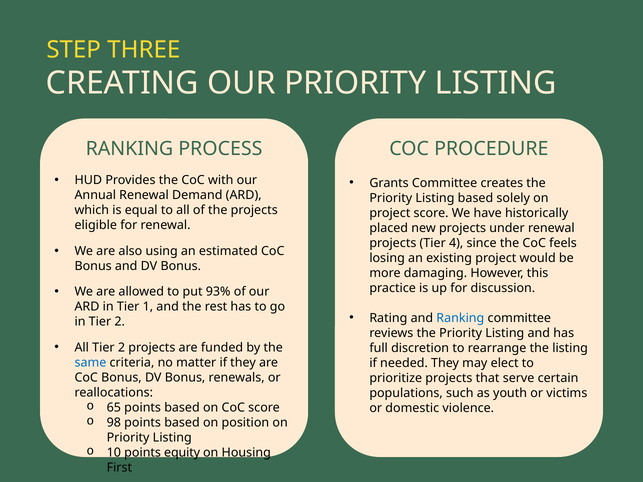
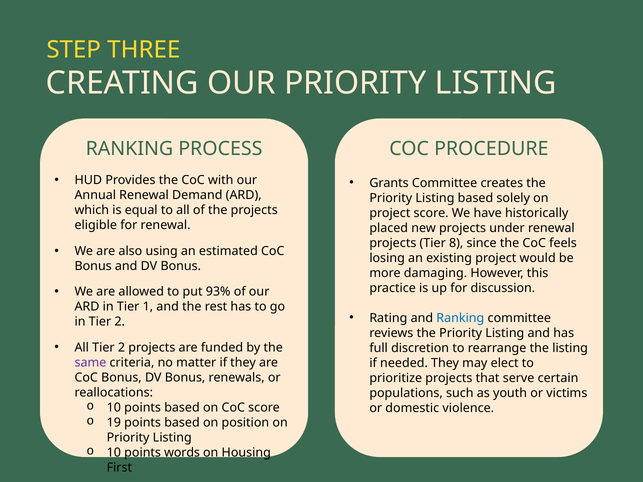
4: 4 -> 8
same colour: blue -> purple
65 at (114, 408): 65 -> 10
98: 98 -> 19
equity: equity -> words
